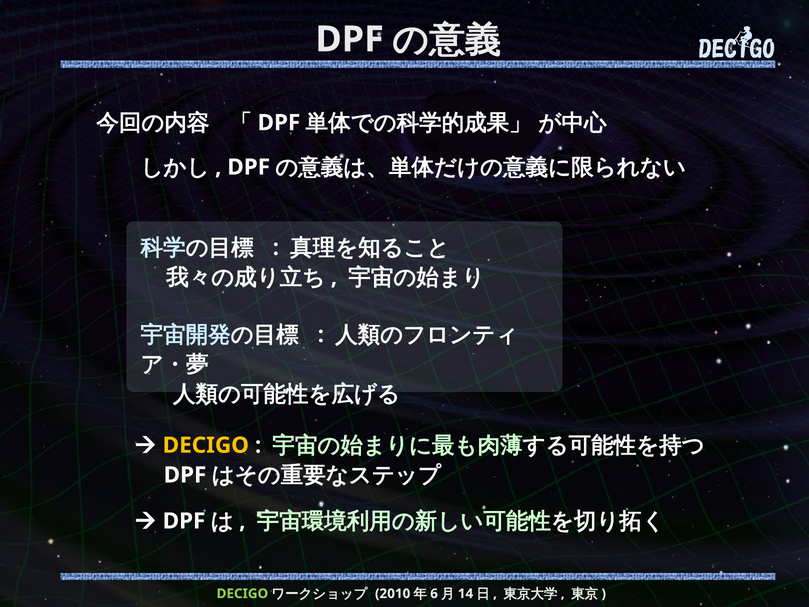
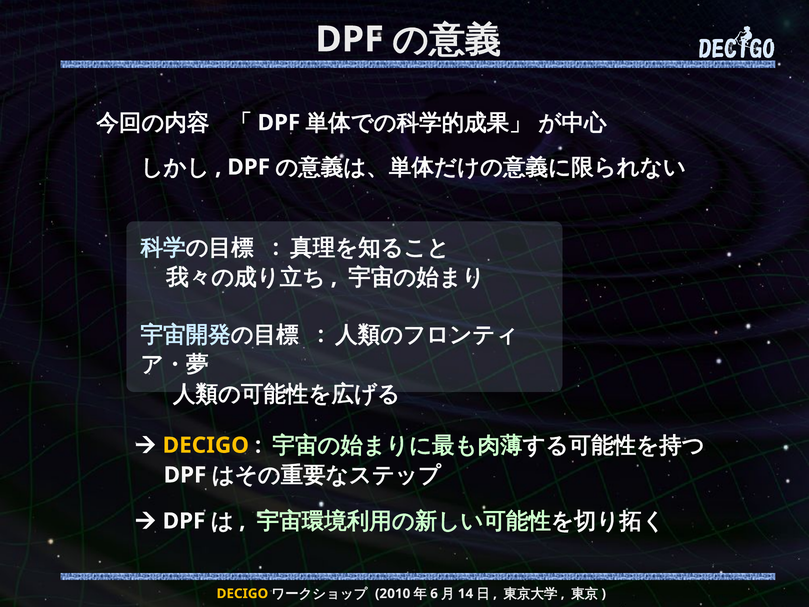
DECIGO at (242, 593) colour: light green -> yellow
